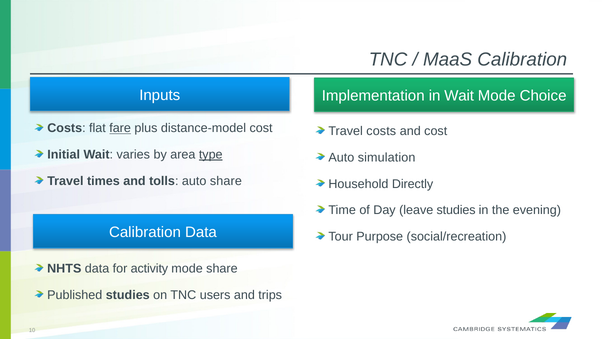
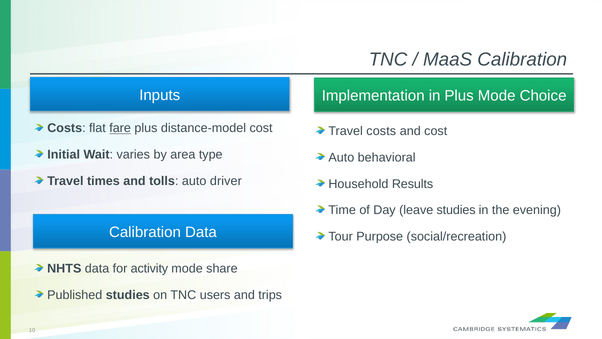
in Wait: Wait -> Plus
type underline: present -> none
simulation: simulation -> behavioral
auto share: share -> driver
Directly: Directly -> Results
